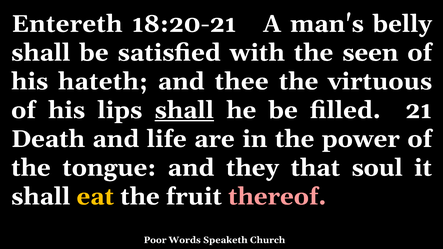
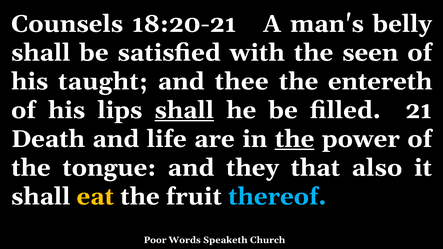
Entereth: Entereth -> Counsels
hateth: hateth -> taught
virtuous: virtuous -> entereth
the at (295, 139) underline: none -> present
soul: soul -> also
thereof colour: pink -> light blue
